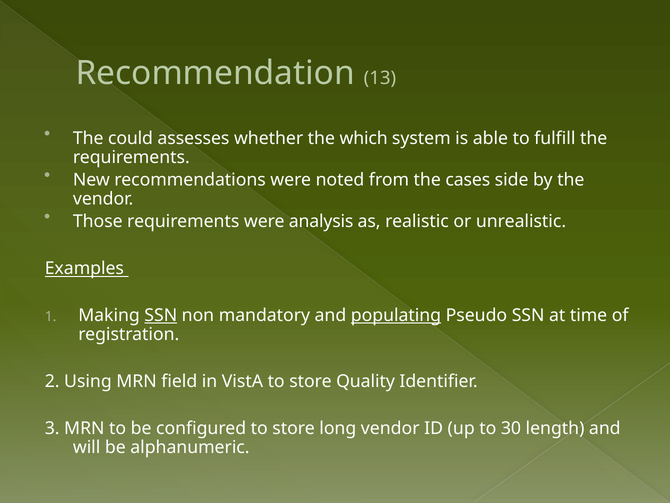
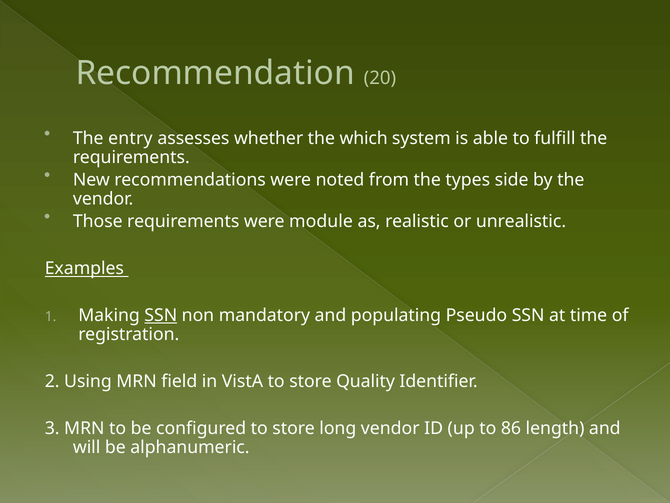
13: 13 -> 20
could: could -> entry
cases: cases -> types
analysis: analysis -> module
populating underline: present -> none
30: 30 -> 86
